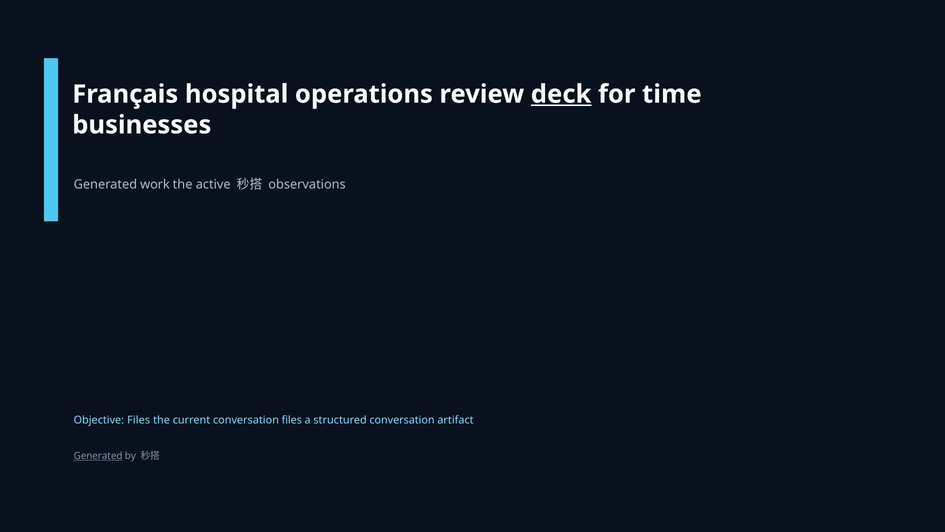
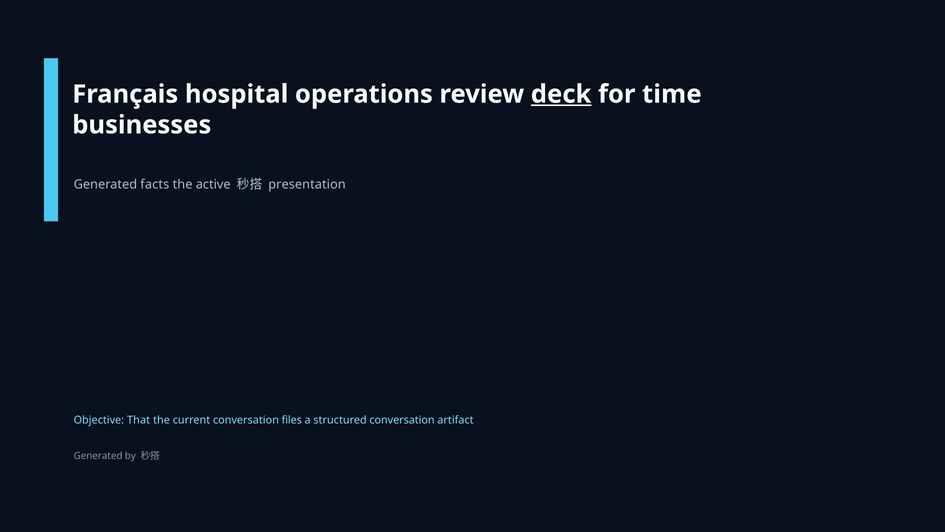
work: work -> facts
observations: observations -> presentation
Objective Files: Files -> That
Generated at (98, 456) underline: present -> none
